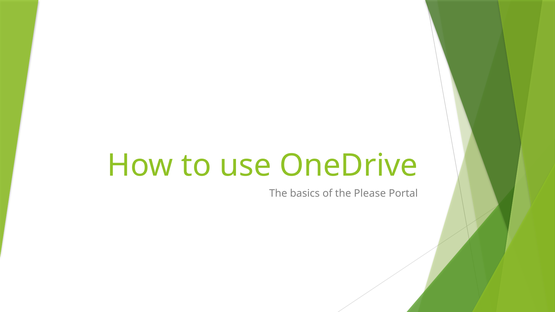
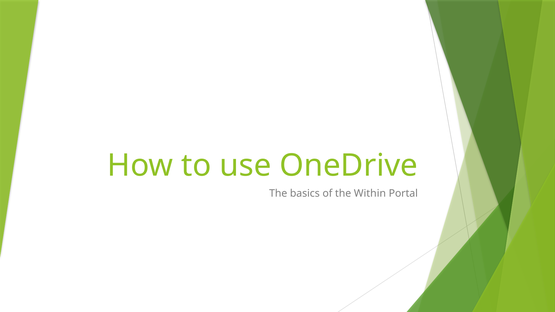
Please: Please -> Within
